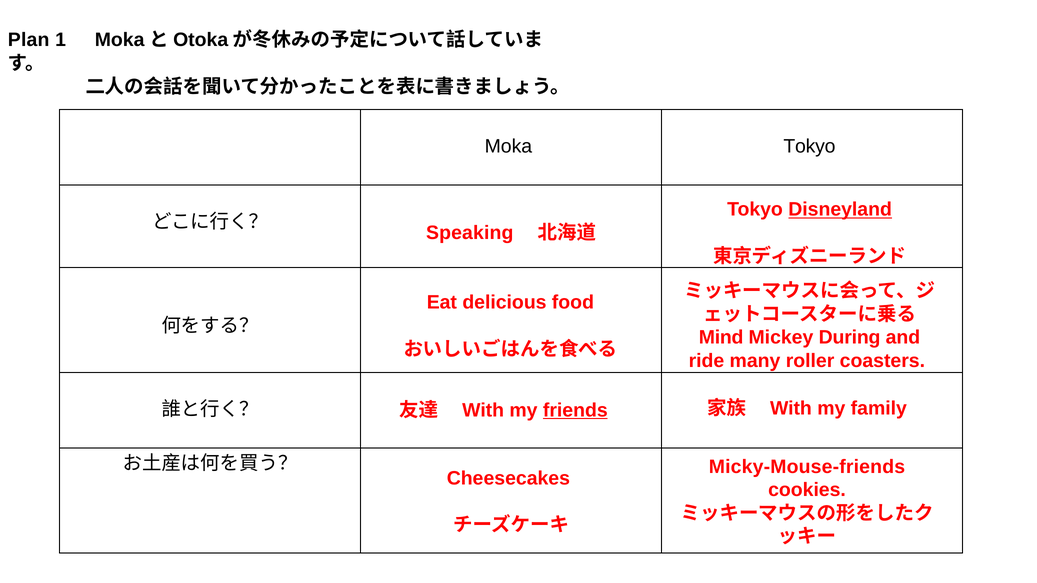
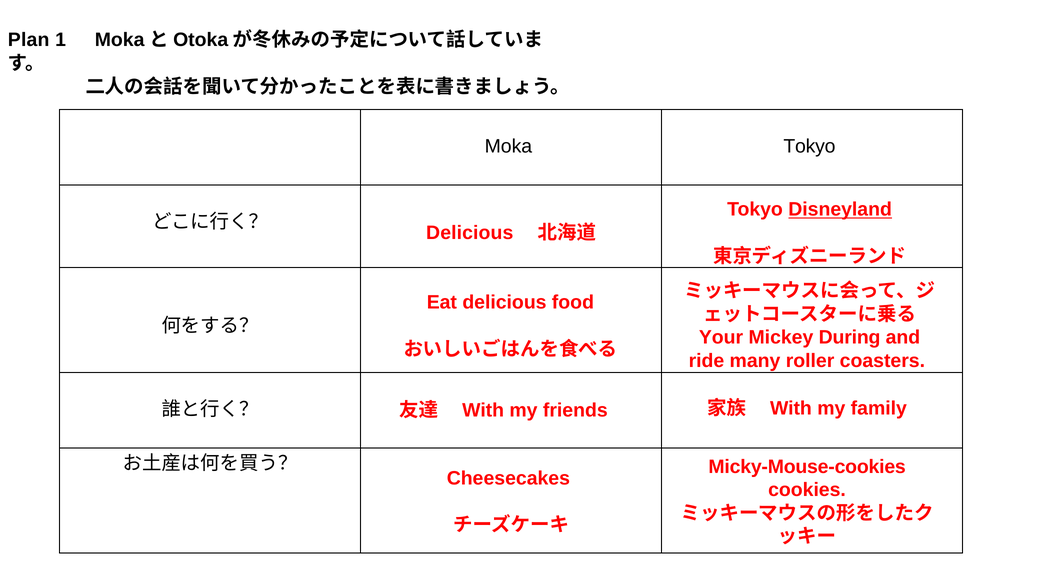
Speaking at (470, 233): Speaking -> Delicious
Mind: Mind -> Your
friends underline: present -> none
Micky-Mouse-friends: Micky-Mouse-friends -> Micky-Mouse-cookies
